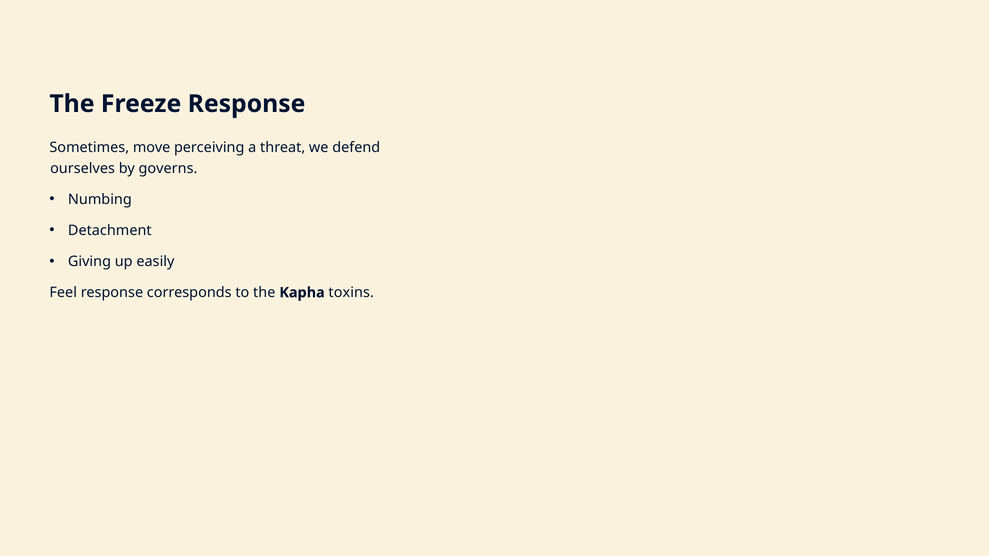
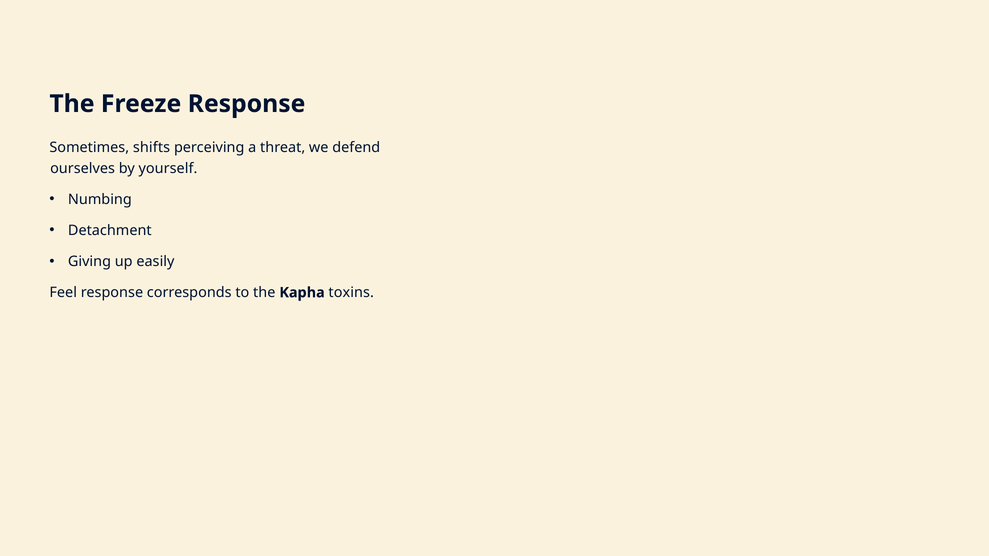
move: move -> shifts
governs: governs -> yourself
